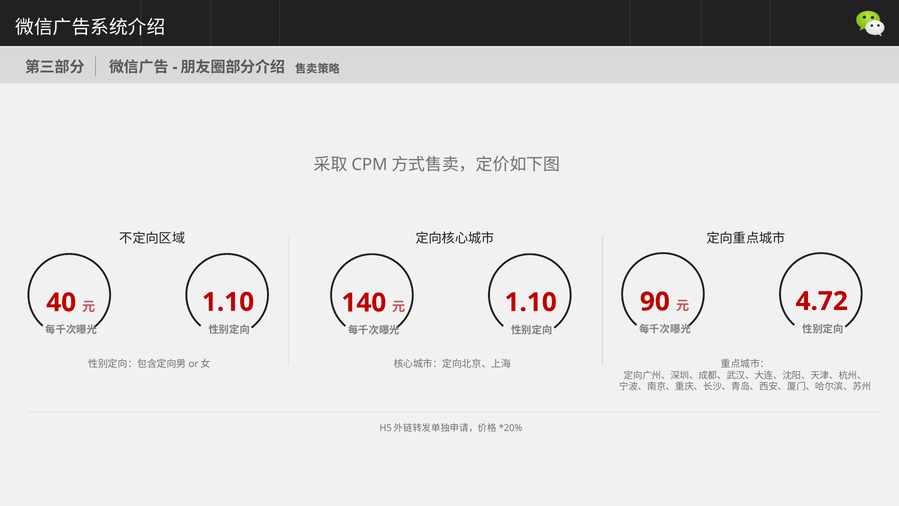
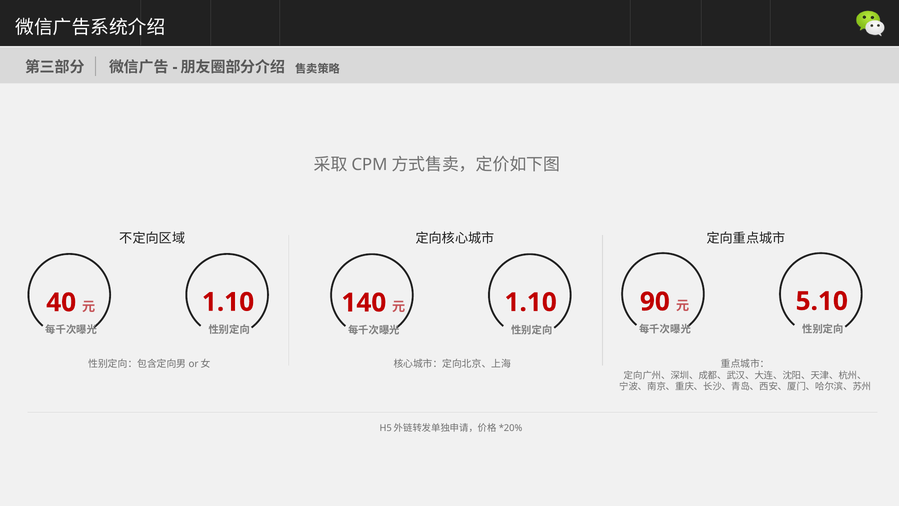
4.72: 4.72 -> 5.10
